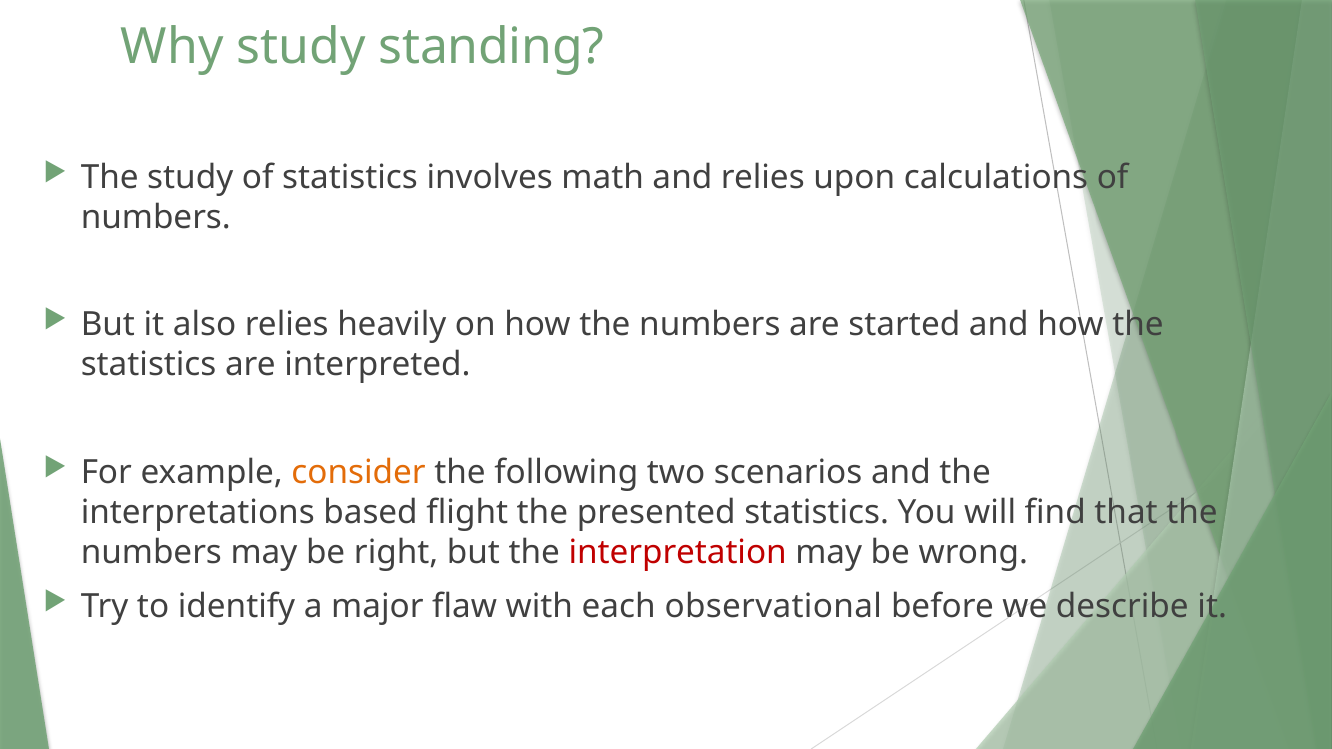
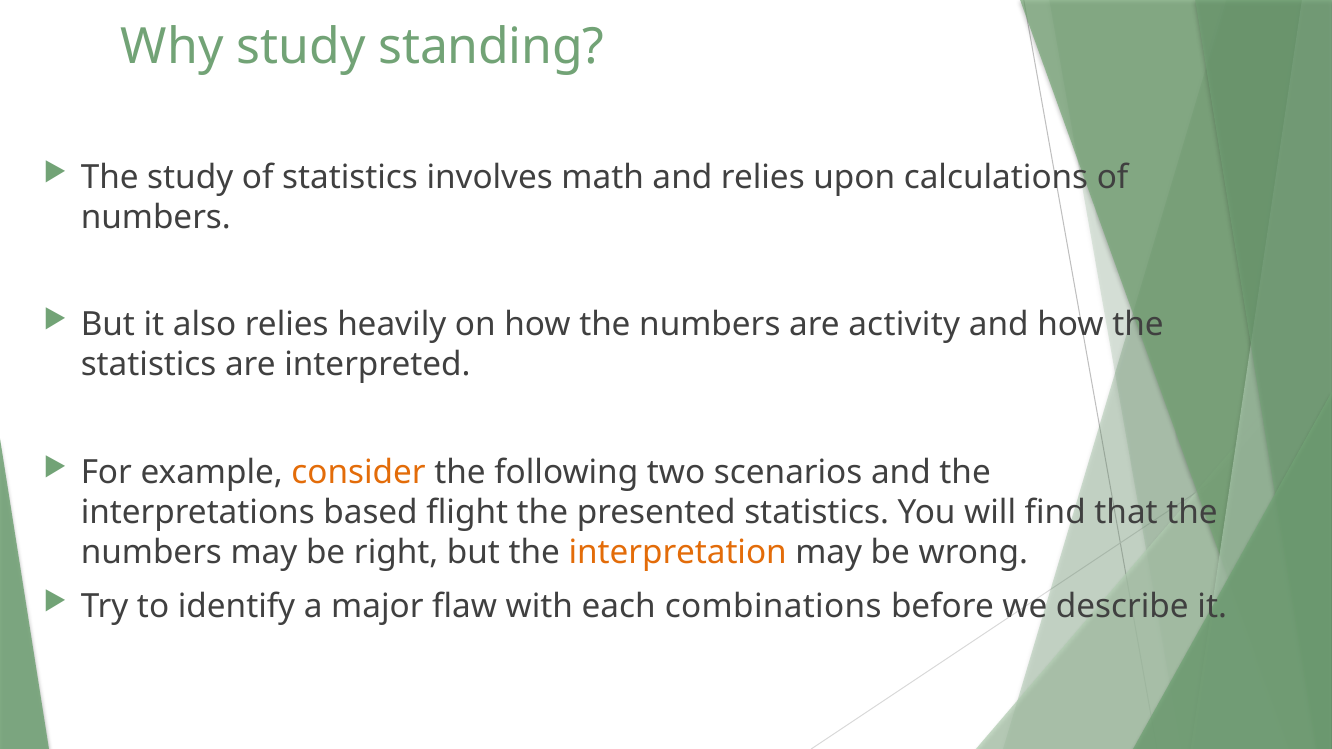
started: started -> activity
interpretation colour: red -> orange
observational: observational -> combinations
